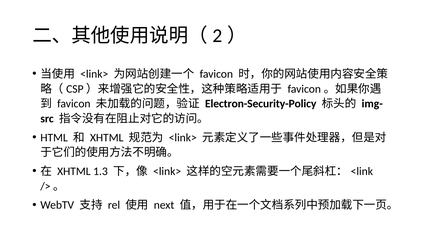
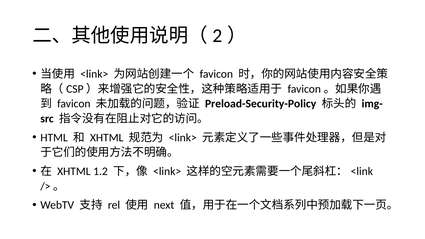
Electron-Security-Policy: Electron-Security-Policy -> Preload-Security-Policy
1.3: 1.3 -> 1.2
